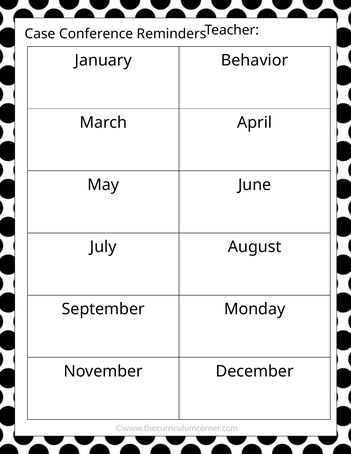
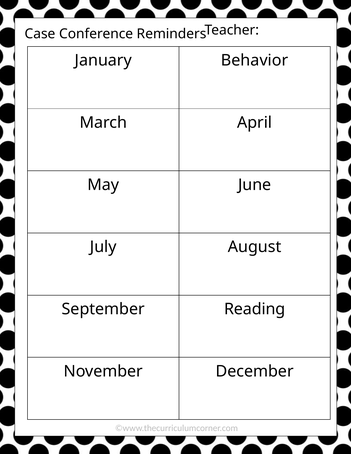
Monday: Monday -> Reading
